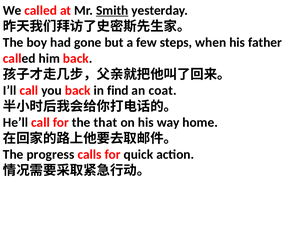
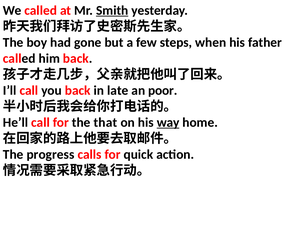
find: find -> late
coat: coat -> poor
way underline: none -> present
